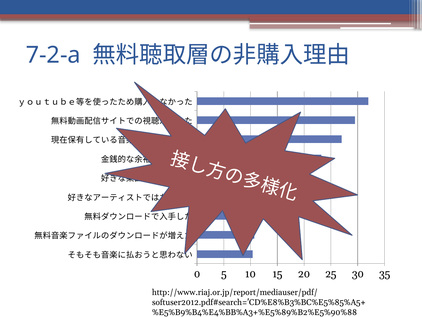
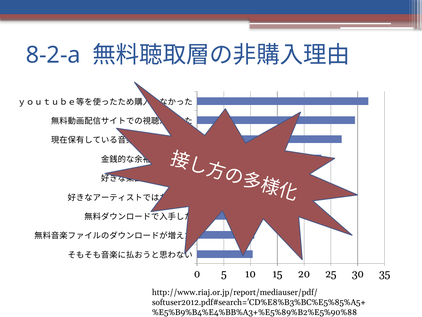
7-2-a: 7-2-a -> 8-2-a
